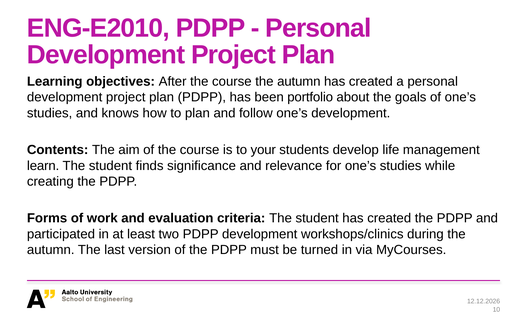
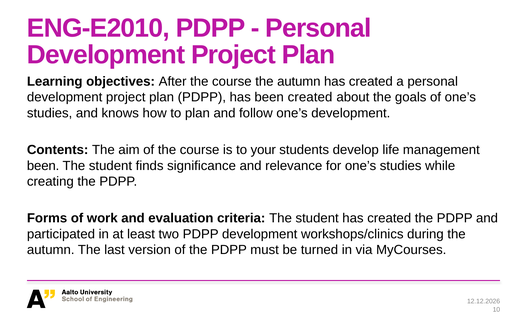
been portfolio: portfolio -> created
learn at (43, 166): learn -> been
